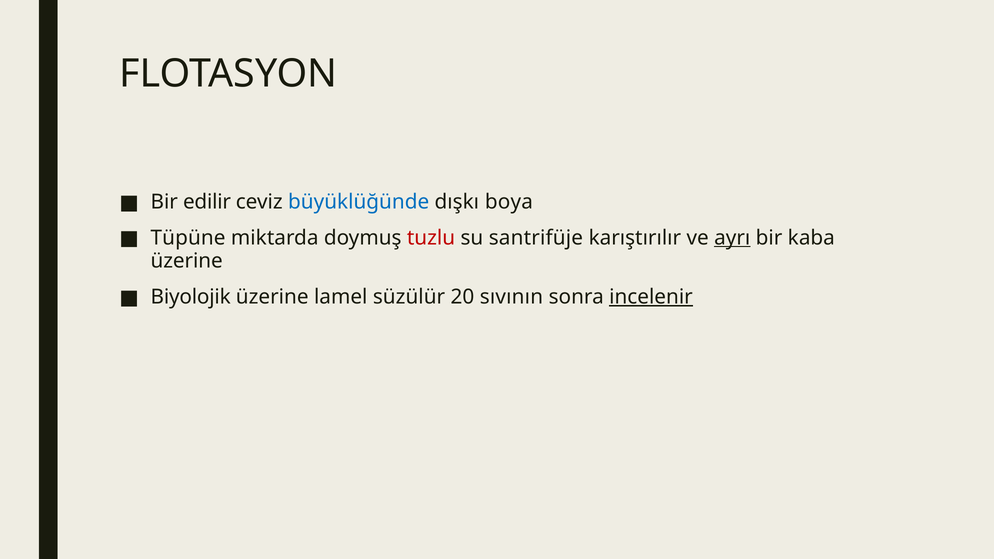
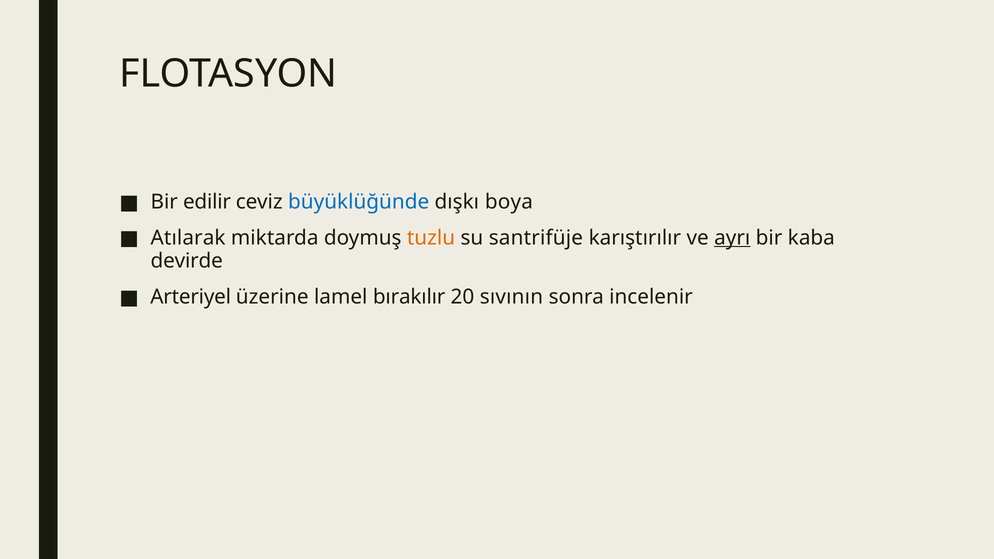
Tüpüne: Tüpüne -> Atılarak
tuzlu colour: red -> orange
üzerine at (187, 261): üzerine -> devirde
Biyolojik: Biyolojik -> Arteriyel
süzülür: süzülür -> bırakılır
incelenir underline: present -> none
